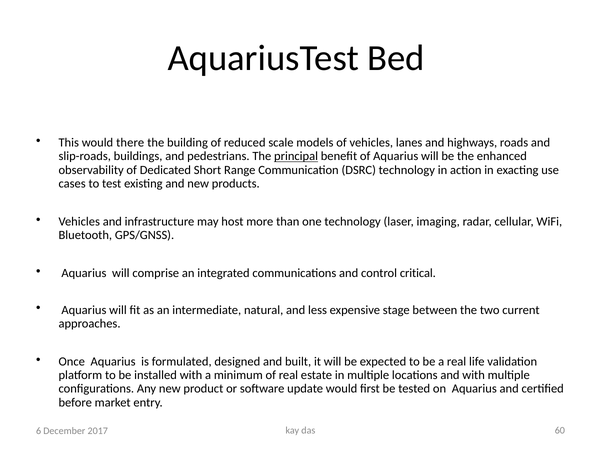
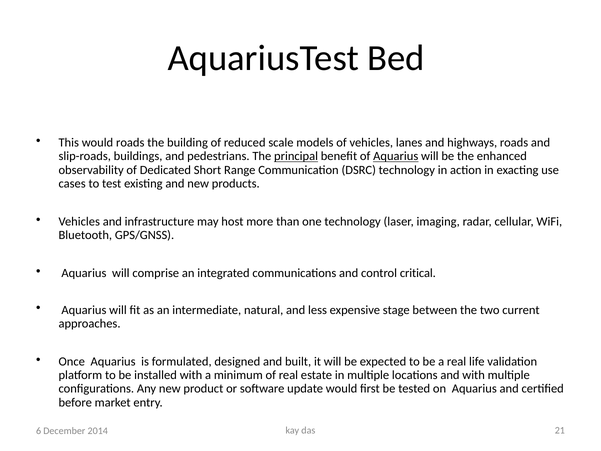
would there: there -> roads
Aquarius at (396, 156) underline: none -> present
60: 60 -> 21
2017: 2017 -> 2014
